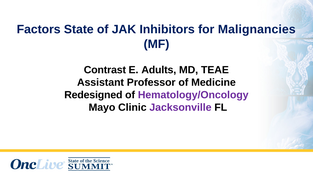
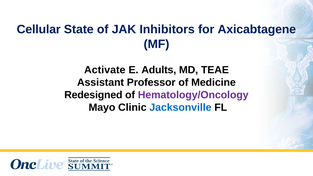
Factors: Factors -> Cellular
Malignancies: Malignancies -> Axicabtagene
Contrast: Contrast -> Activate
Jacksonville colour: purple -> blue
